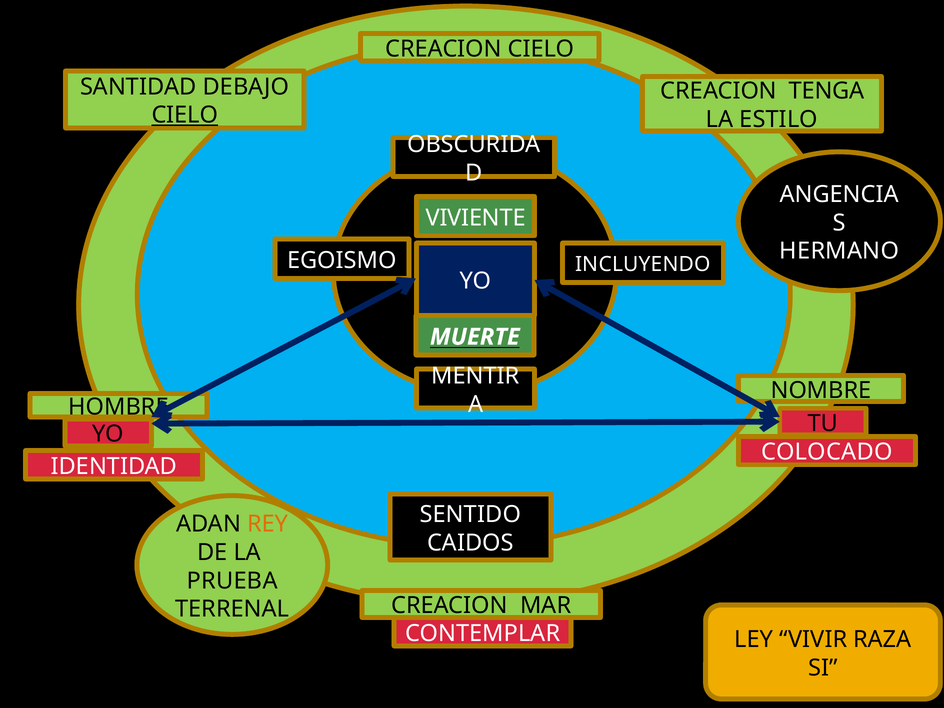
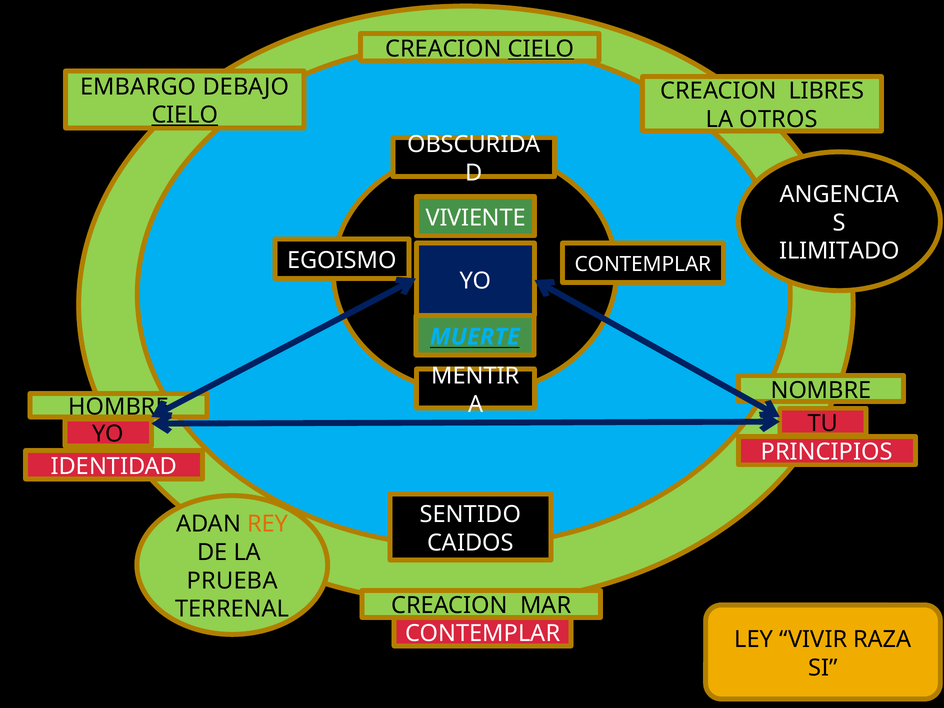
CIELO at (541, 49) underline: none -> present
SANTIDAD: SANTIDAD -> EMBARGO
TENGA: TENGA -> LIBRES
ESTILO: ESTILO -> OTROS
HERMANO: HERMANO -> ILIMITADO
INCLUYENDO at (643, 264): INCLUYENDO -> CONTEMPLAR
MUERTE colour: white -> light blue
COLOCADO: COLOCADO -> PRINCIPIOS
